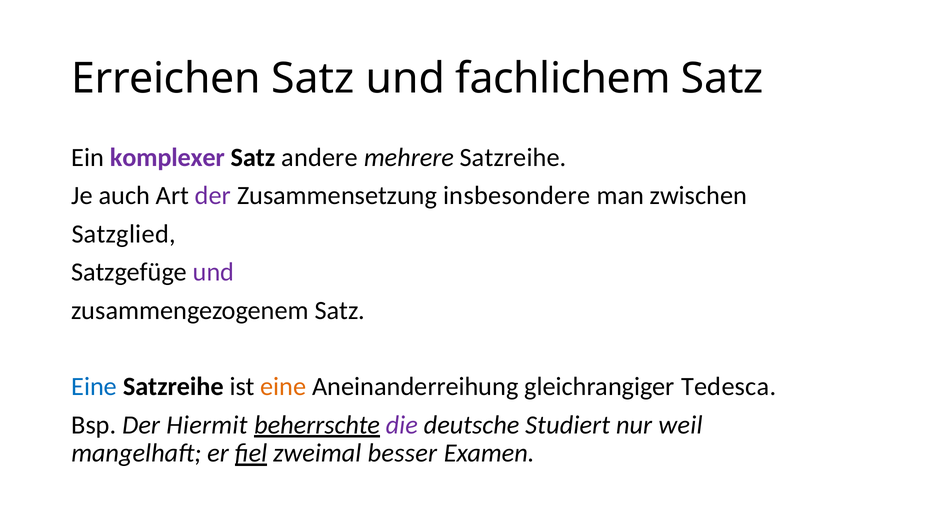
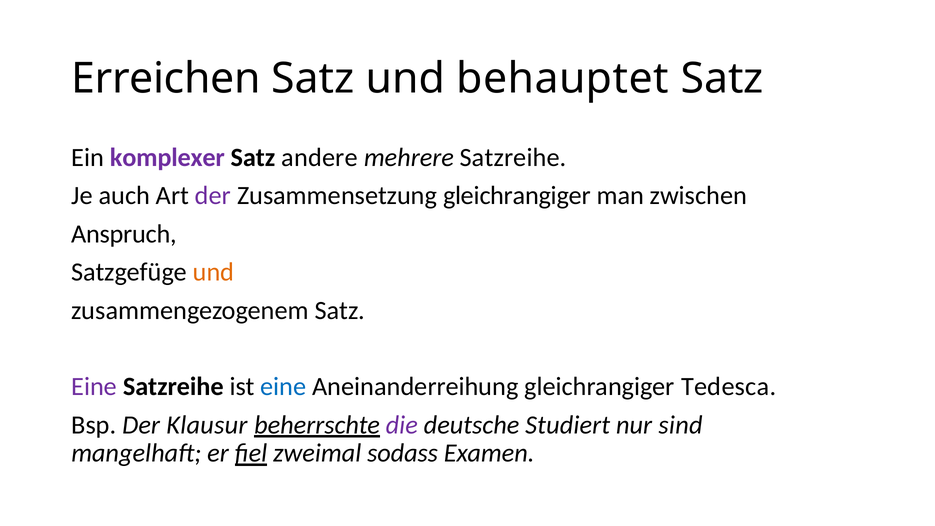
fachlichem: fachlichem -> behauptet
Zusammensetzung insbesondere: insbesondere -> gleichrangiger
Satzglied: Satzglied -> Anspruch
und at (213, 272) colour: purple -> orange
Eine at (94, 387) colour: blue -> purple
eine at (283, 387) colour: orange -> blue
Hiermit: Hiermit -> Klausur
weil: weil -> sind
besser: besser -> sodass
